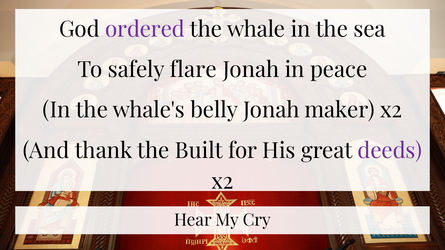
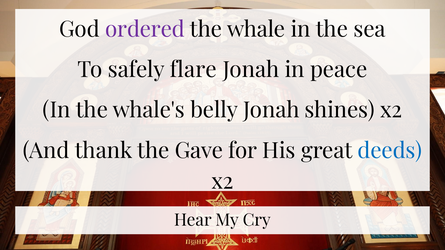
maker: maker -> shines
Built: Built -> Gave
deeds colour: purple -> blue
